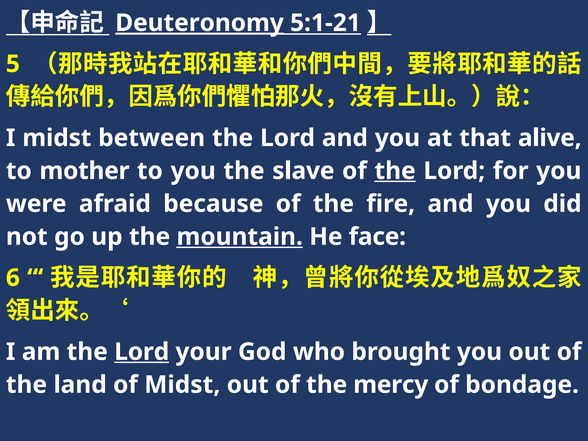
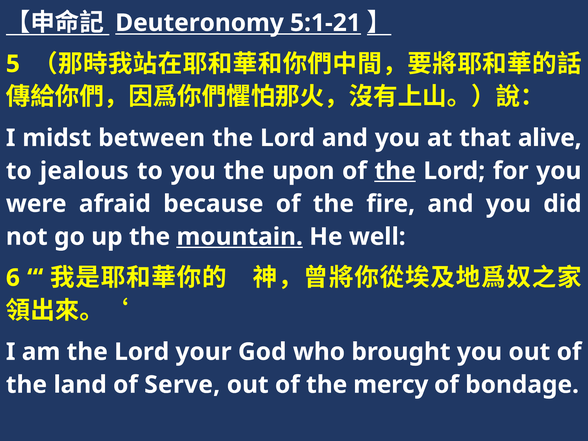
Deuteronomy underline: present -> none
mother: mother -> jealous
slave: slave -> upon
face: face -> well
Lord at (142, 352) underline: present -> none
of Midst: Midst -> Serve
